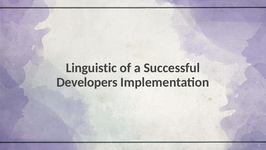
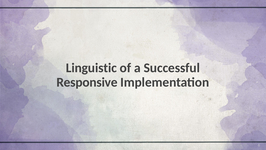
Developers: Developers -> Responsive
